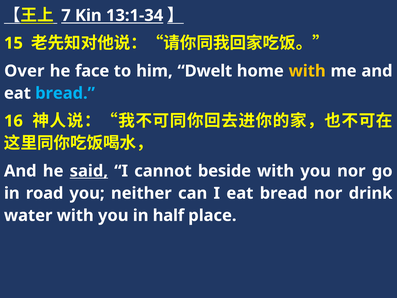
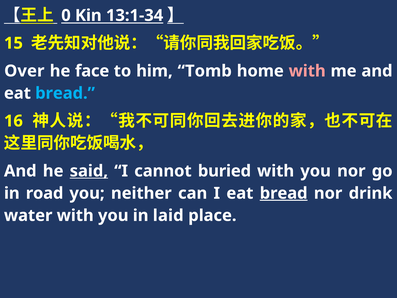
7: 7 -> 0
Dwelt: Dwelt -> Tomb
with at (307, 71) colour: yellow -> pink
beside: beside -> buried
bread at (284, 193) underline: none -> present
half: half -> laid
